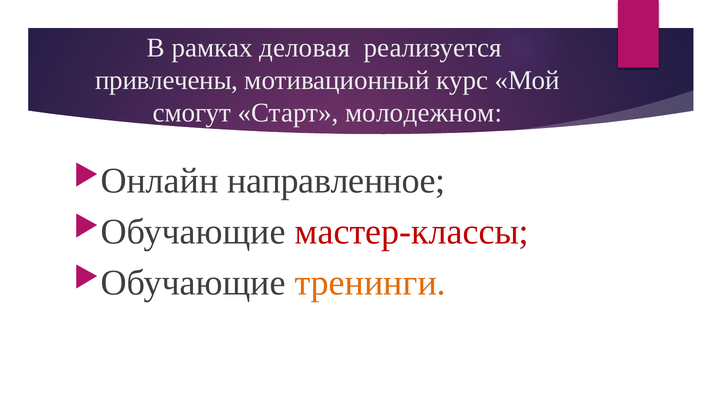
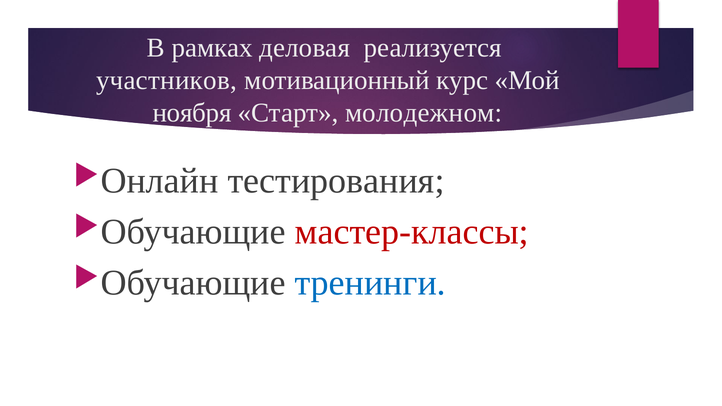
привлечены: привлечены -> участников
смогут: смогут -> ноября
направленное: направленное -> тестирования
тренинги colour: orange -> blue
